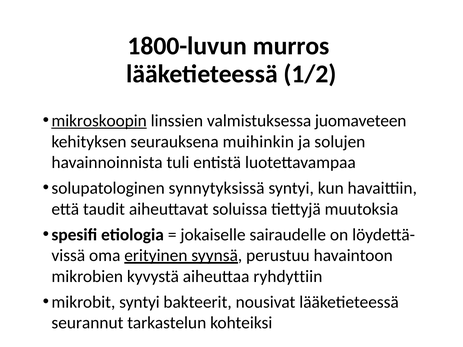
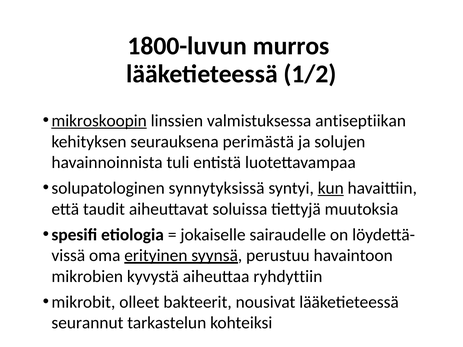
juomaveteen: juomaveteen -> antiseptiikan
muihinkin: muihinkin -> perimästä
kun underline: none -> present
mikrobit syntyi: syntyi -> olleet
